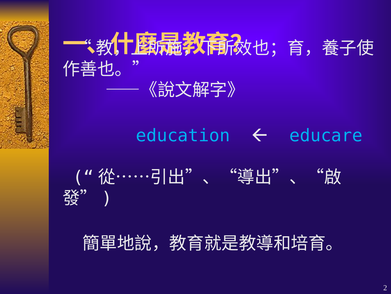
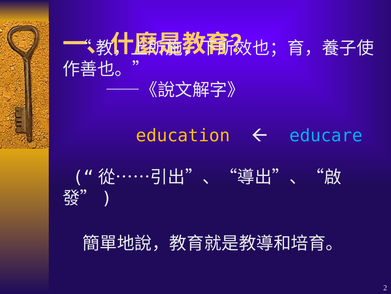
education colour: light blue -> yellow
